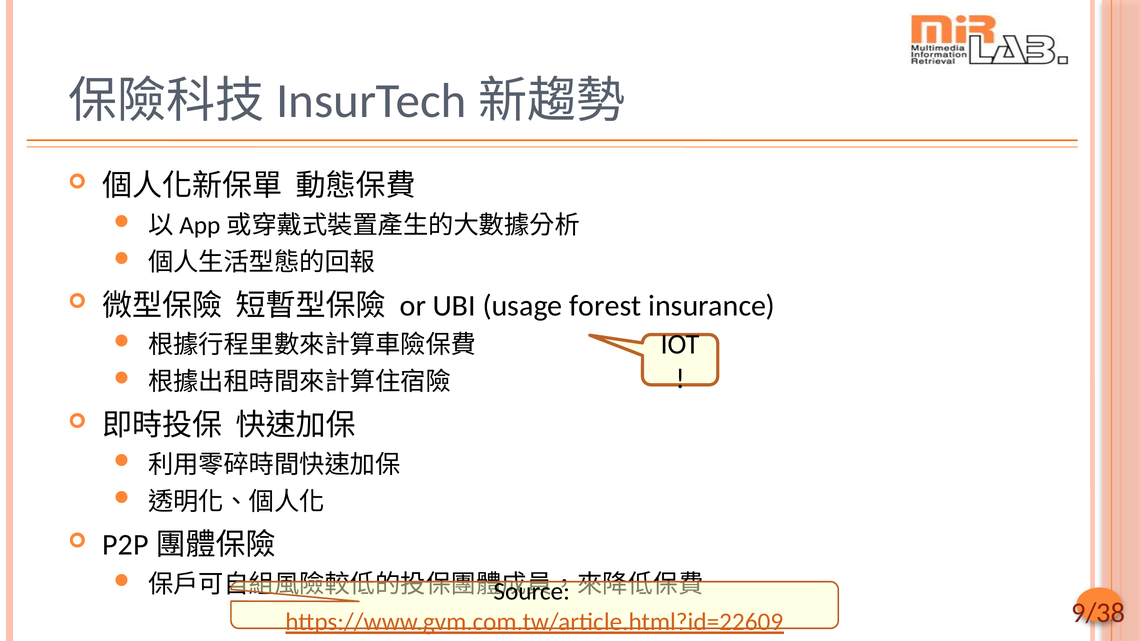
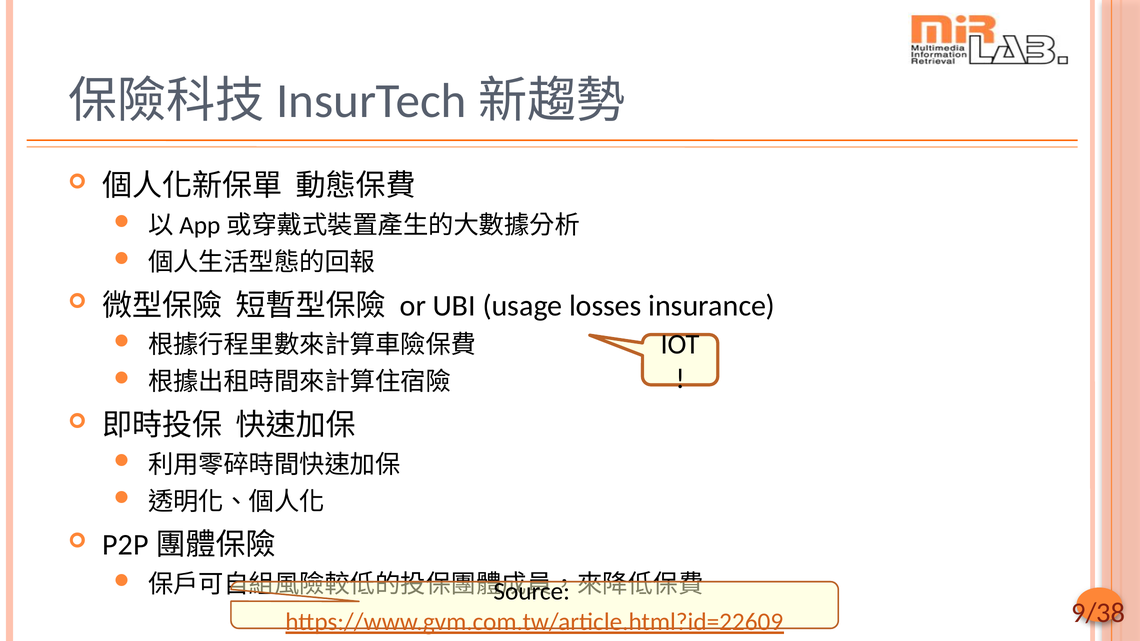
forest: forest -> losses
